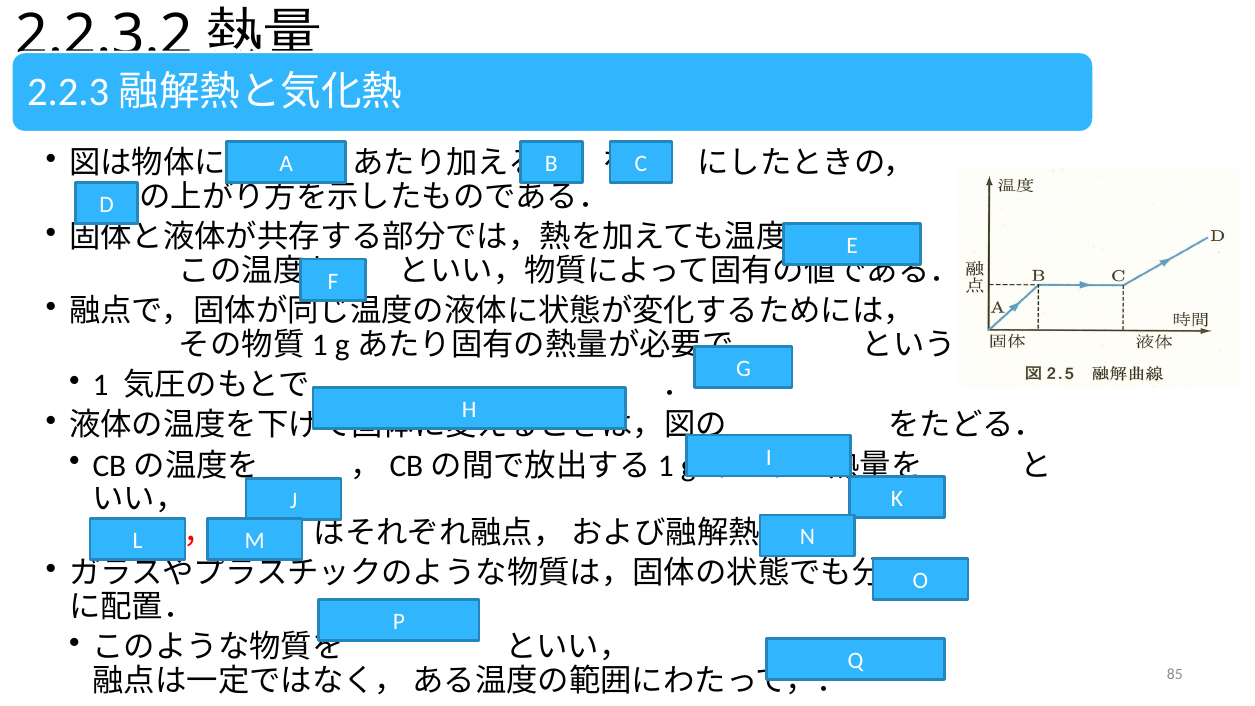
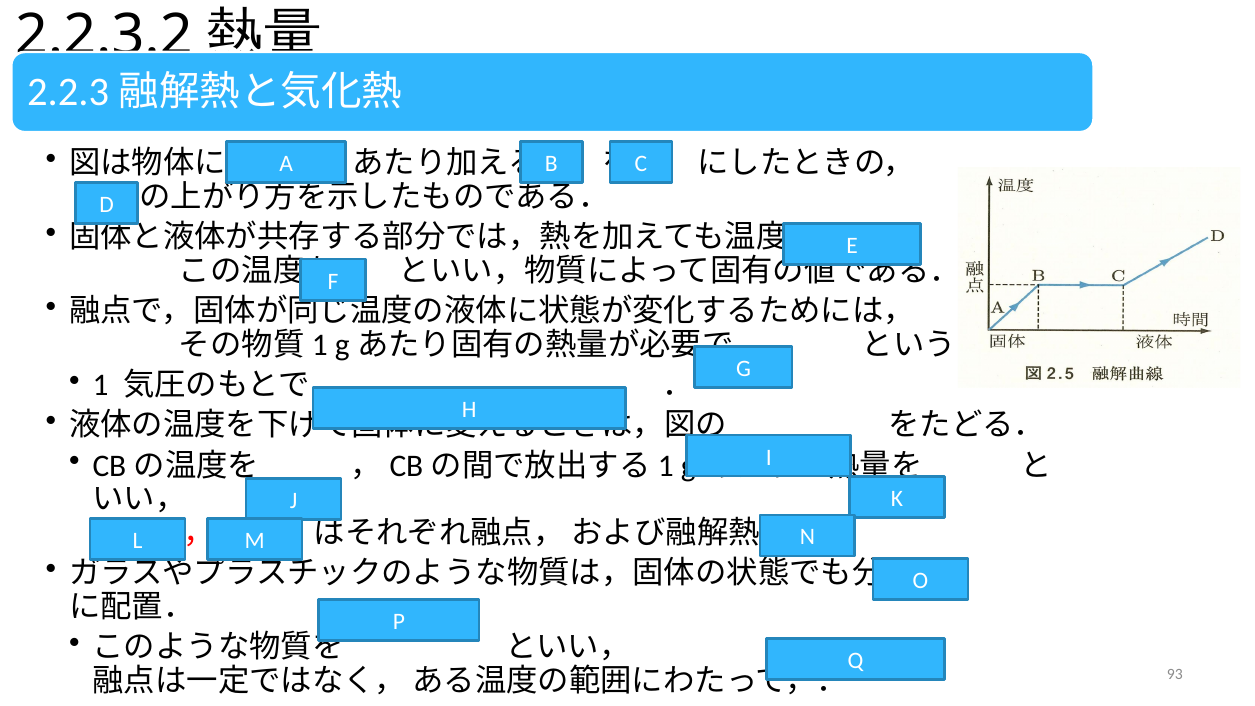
85: 85 -> 93
